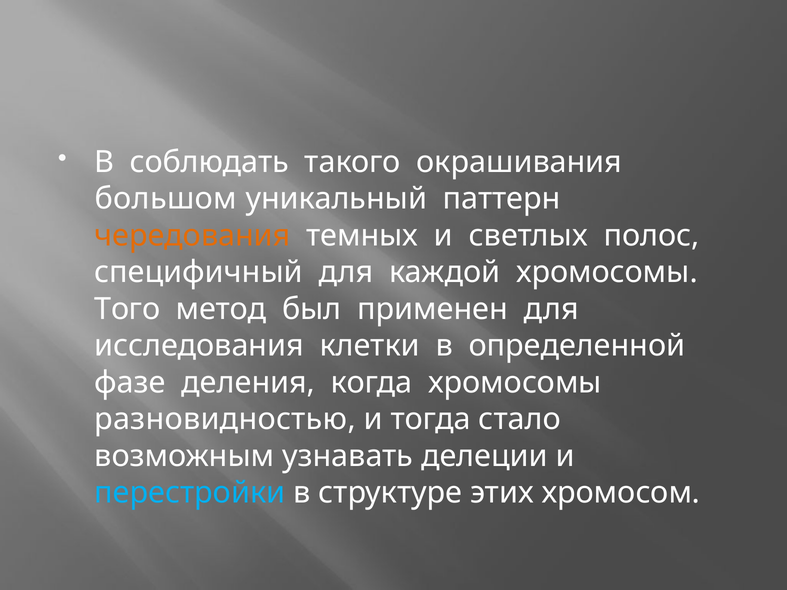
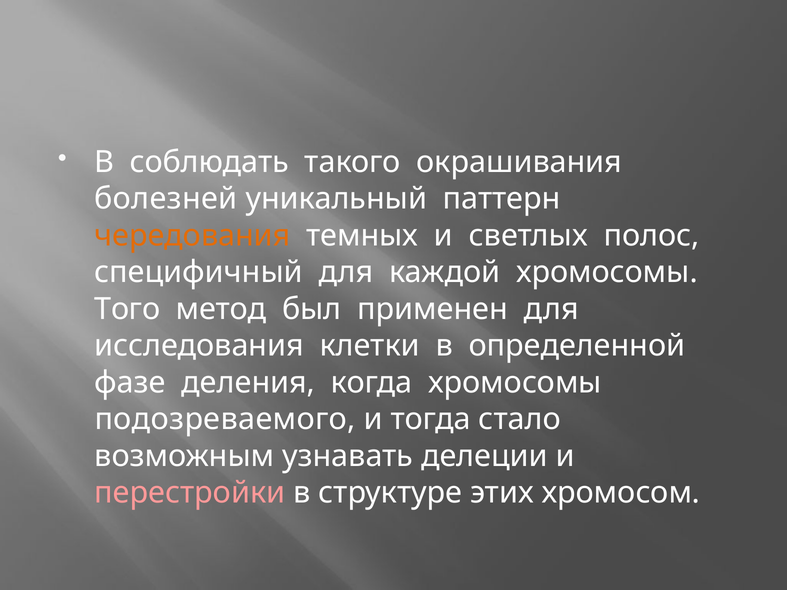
большом: большом -> болезней
разновидностью: разновидностью -> подозреваемого
перестройки colour: light blue -> pink
